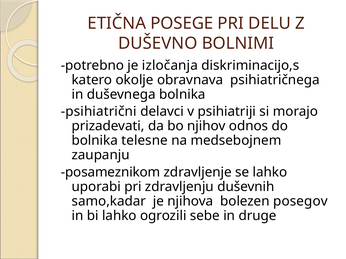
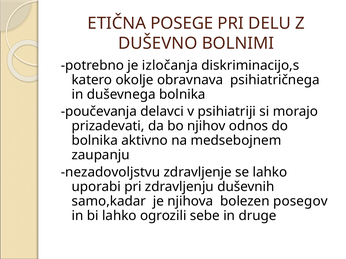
psihiatrični: psihiatrični -> poučevanja
telesne: telesne -> aktivno
posameznikom: posameznikom -> nezadovoljstvu
